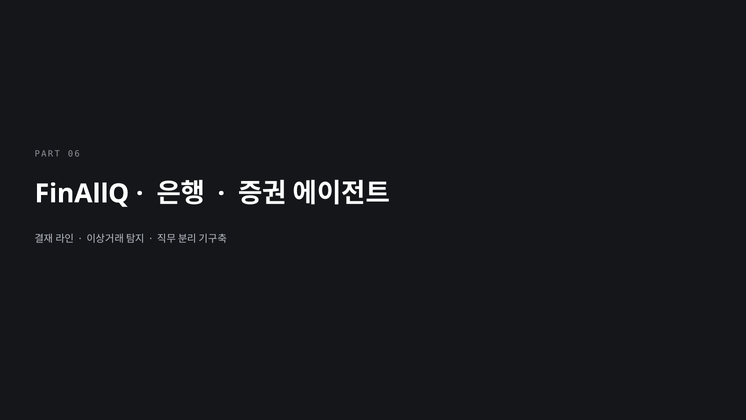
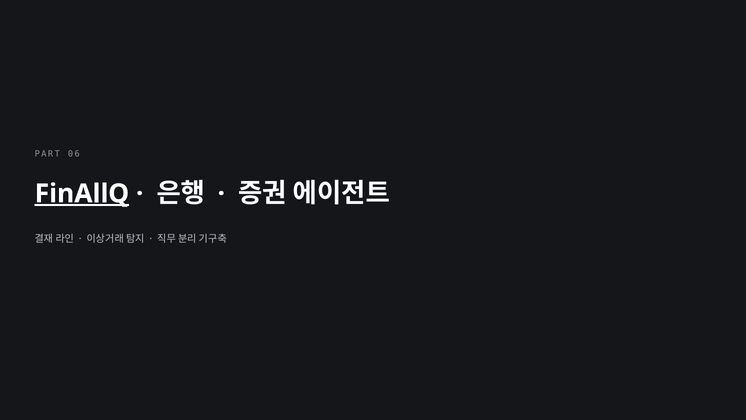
FinAllQ underline: none -> present
